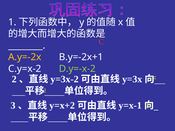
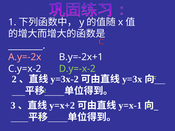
A.y=-2x colour: yellow -> pink
